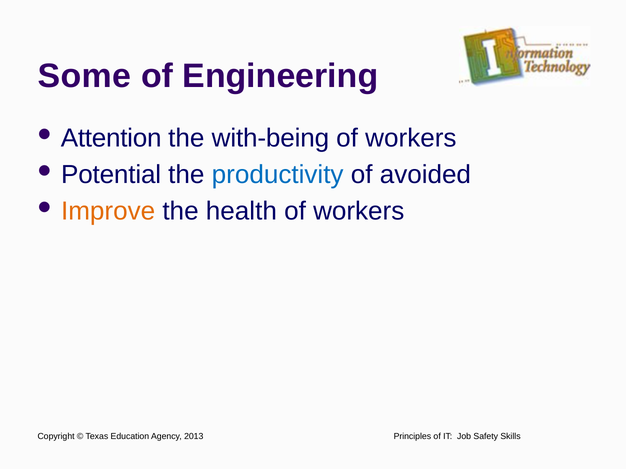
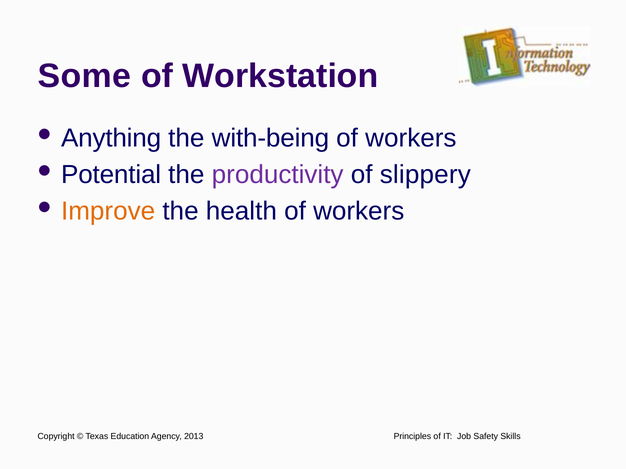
Engineering: Engineering -> Workstation
Attention: Attention -> Anything
productivity colour: blue -> purple
avoided: avoided -> slippery
